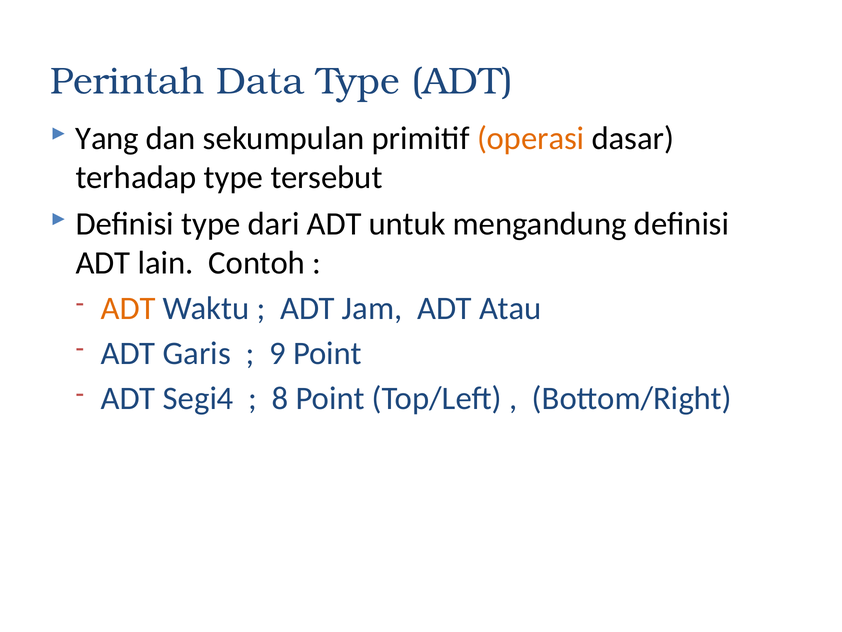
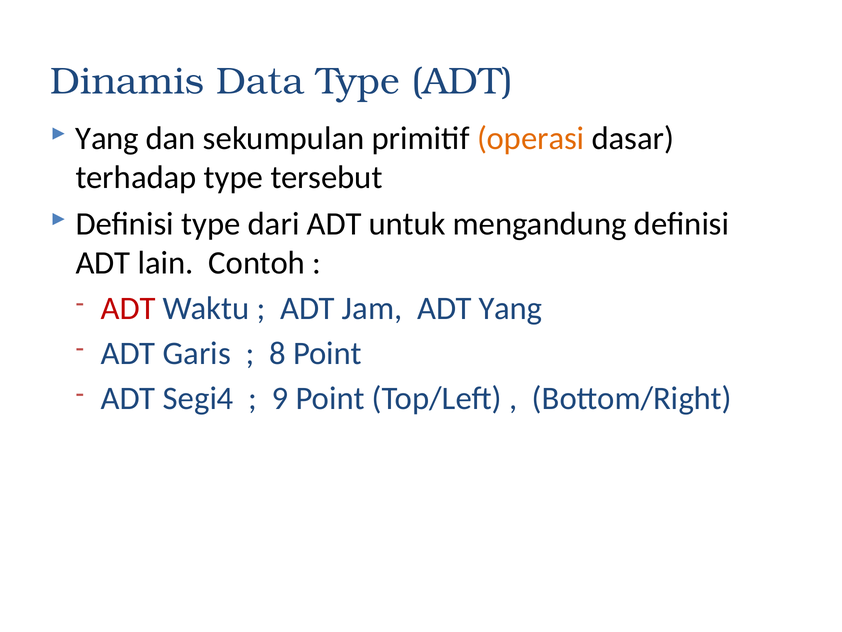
Perintah: Perintah -> Dinamis
ADT at (128, 308) colour: orange -> red
ADT Atau: Atau -> Yang
9: 9 -> 8
8: 8 -> 9
